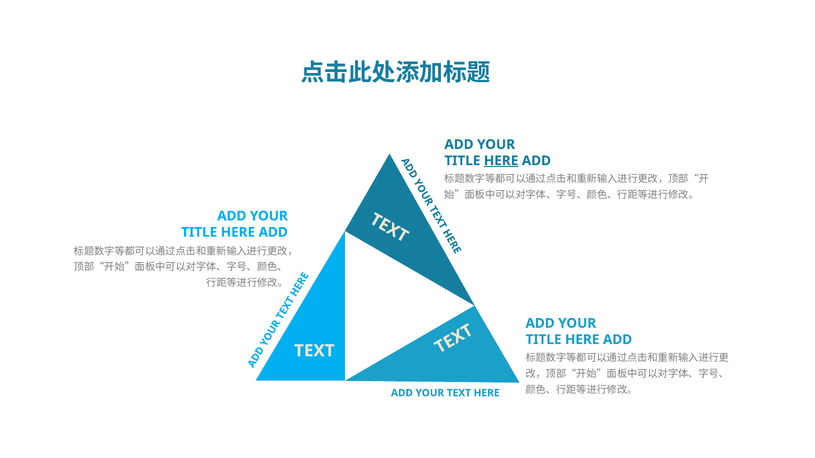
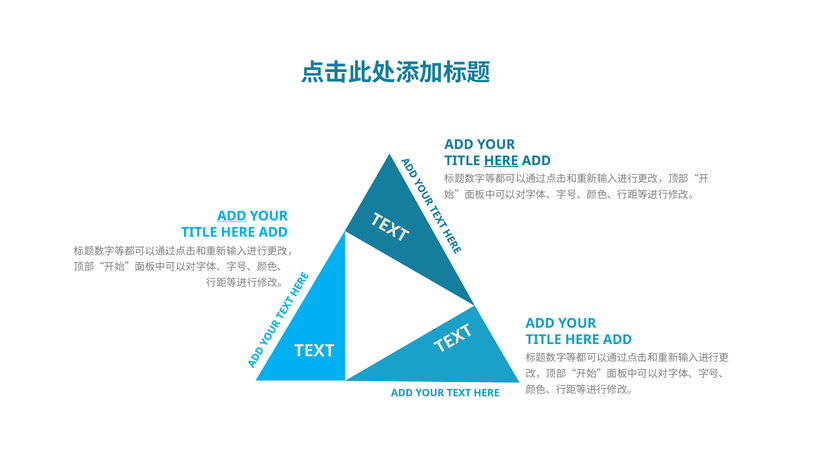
ADD at (232, 216) underline: none -> present
